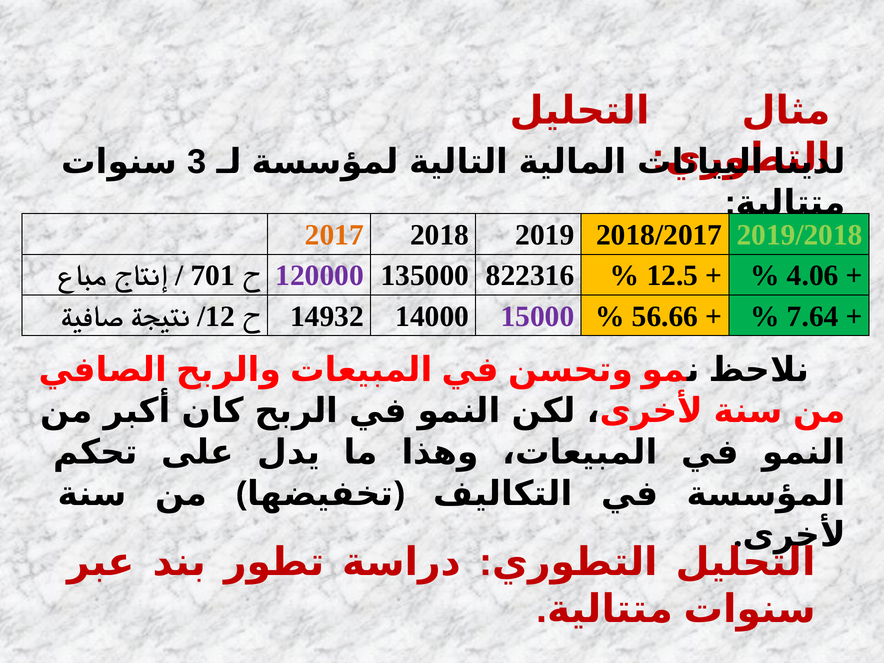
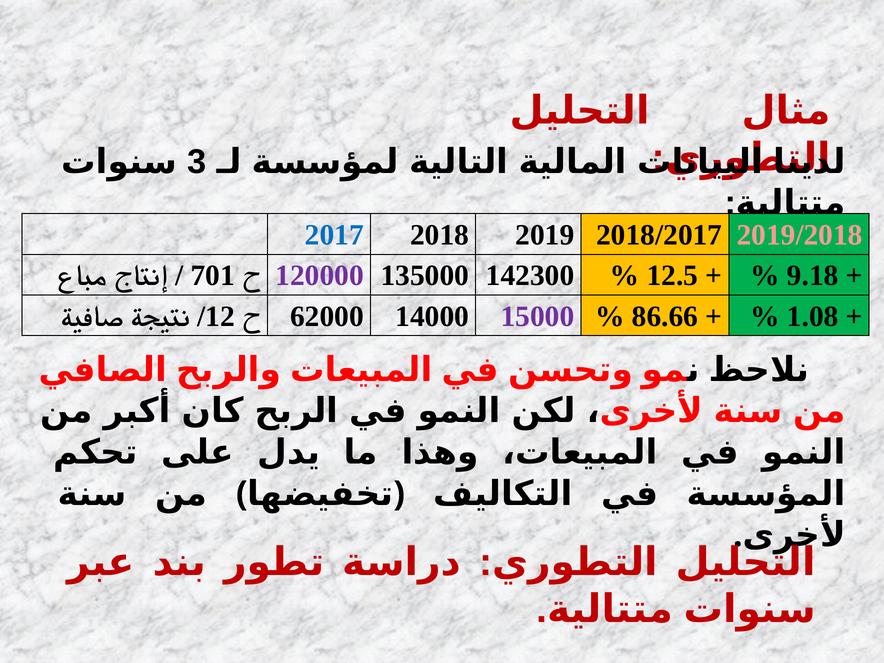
2017 colour: orange -> blue
2019/2018 colour: light green -> pink
4.06: 4.06 -> 9.18
822316: 822316 -> 142300
56.66: 56.66 -> 86.66
7.64: 7.64 -> 1.08
14932: 14932 -> 62000
